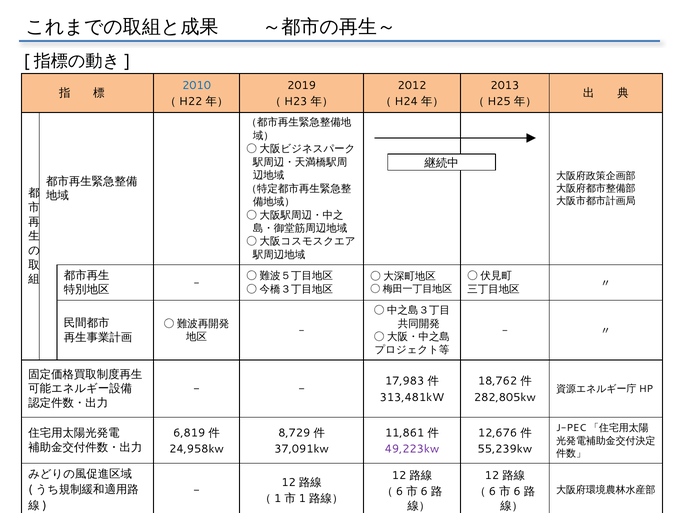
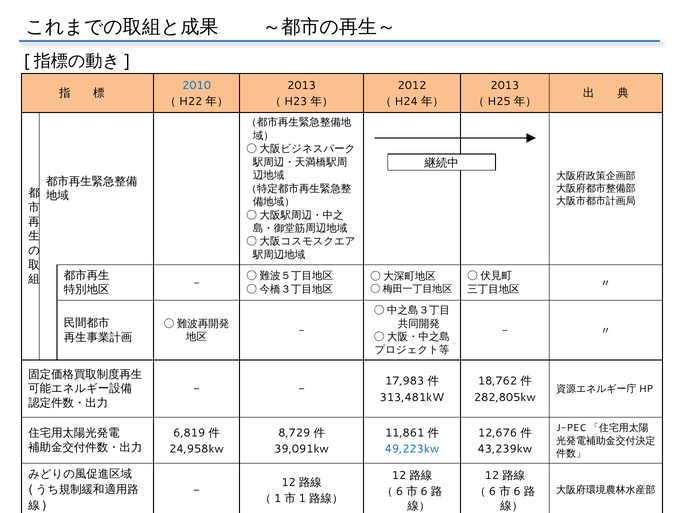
2019 at (302, 85): 2019 -> 2013
37,091kw: 37,091kw -> 39,091kw
49,223kw colour: purple -> blue
55,239kw: 55,239kw -> 43,239kw
